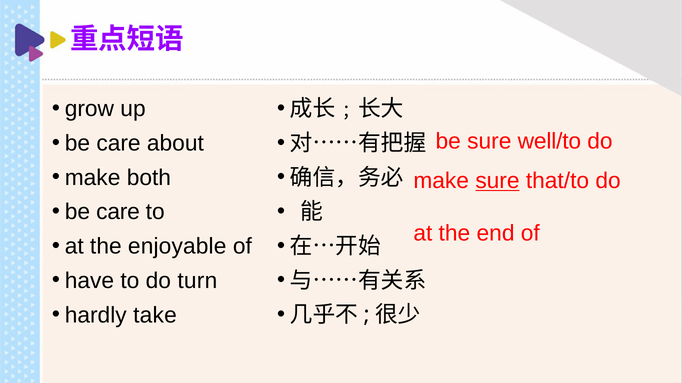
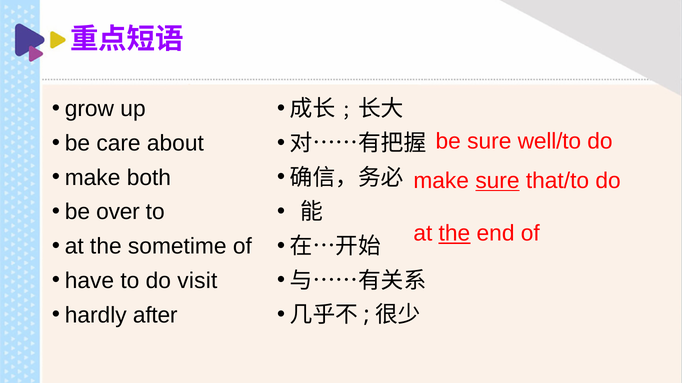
care at (118, 212): care -> over
the at (454, 234) underline: none -> present
enjoyable: enjoyable -> sometime
turn: turn -> visit
take: take -> after
